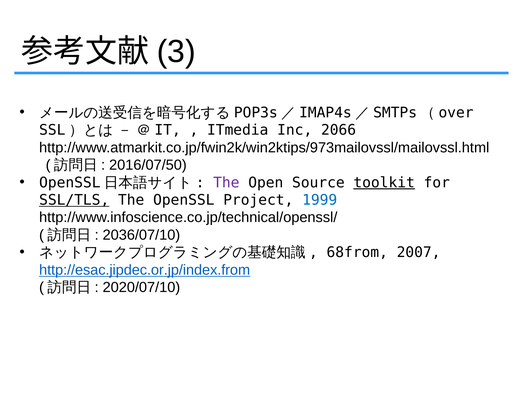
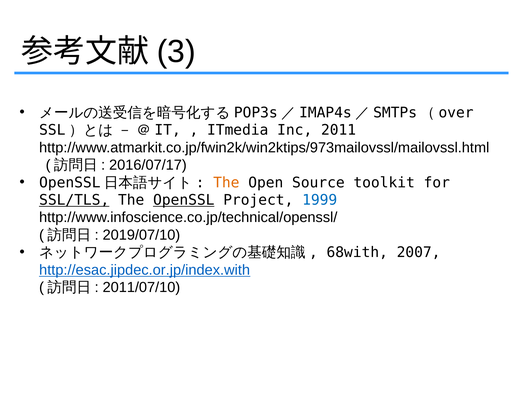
2066: 2066 -> 2011
2016/07/50: 2016/07/50 -> 2016/07/17
The at (226, 182) colour: purple -> orange
toolkit underline: present -> none
OpenSSL underline: none -> present
2036/07/10: 2036/07/10 -> 2019/07/10
68from: 68from -> 68with
http://esac.jipdec.or.jp/index.from: http://esac.jipdec.or.jp/index.from -> http://esac.jipdec.or.jp/index.with
2020/07/10: 2020/07/10 -> 2011/07/10
